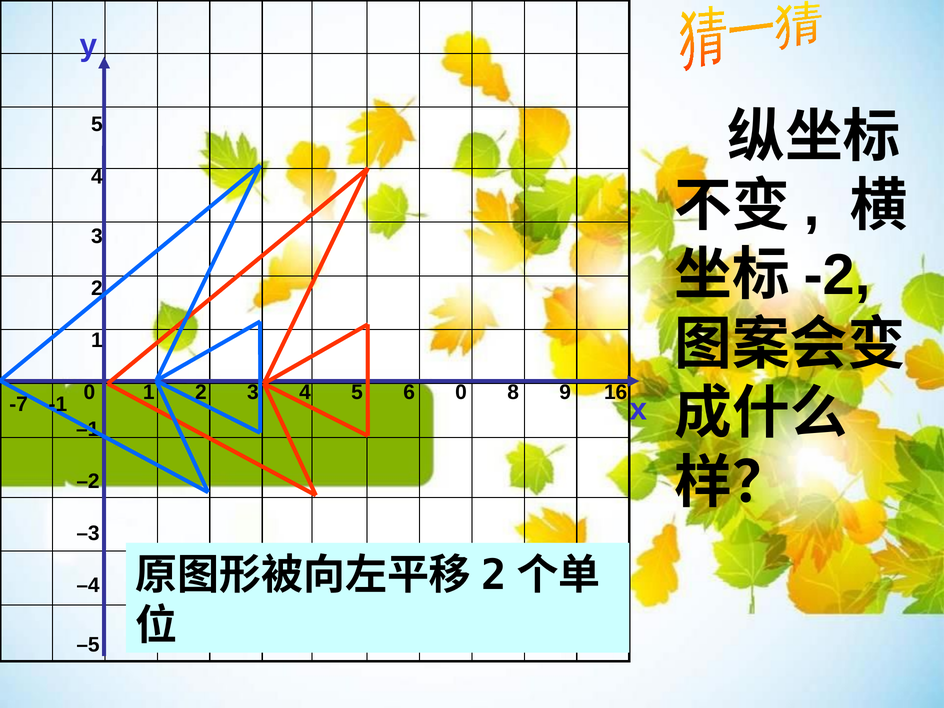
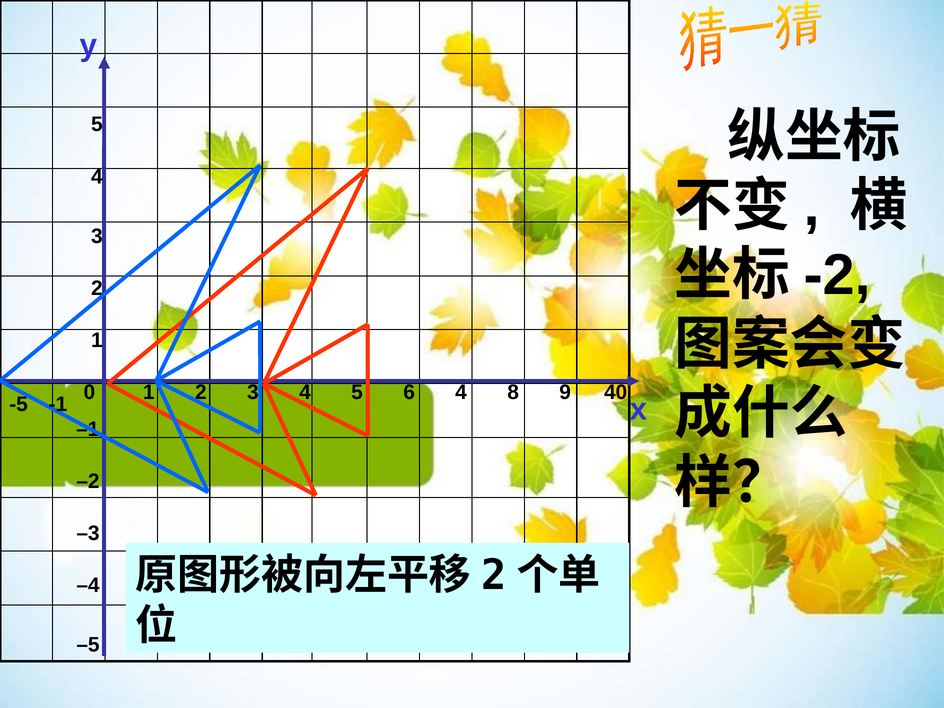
6 0: 0 -> 4
16: 16 -> 40
-7: -7 -> -5
